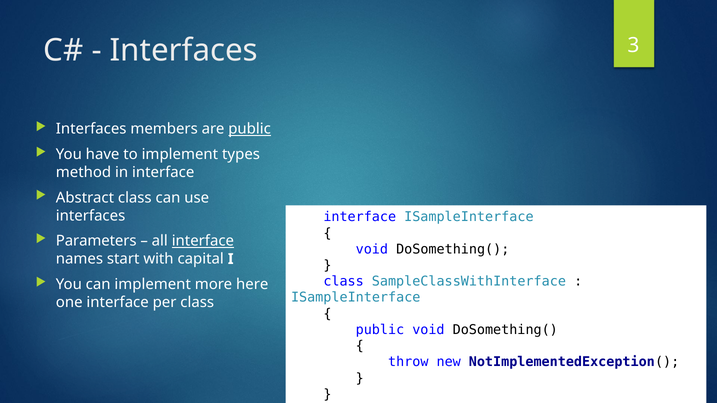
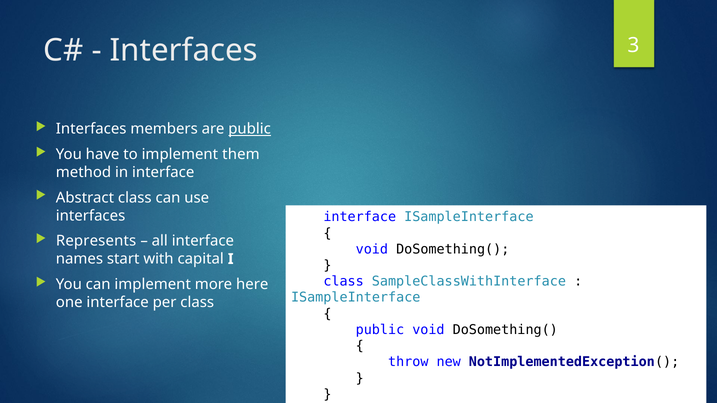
types: types -> them
Parameters: Parameters -> Represents
interface at (203, 241) underline: present -> none
